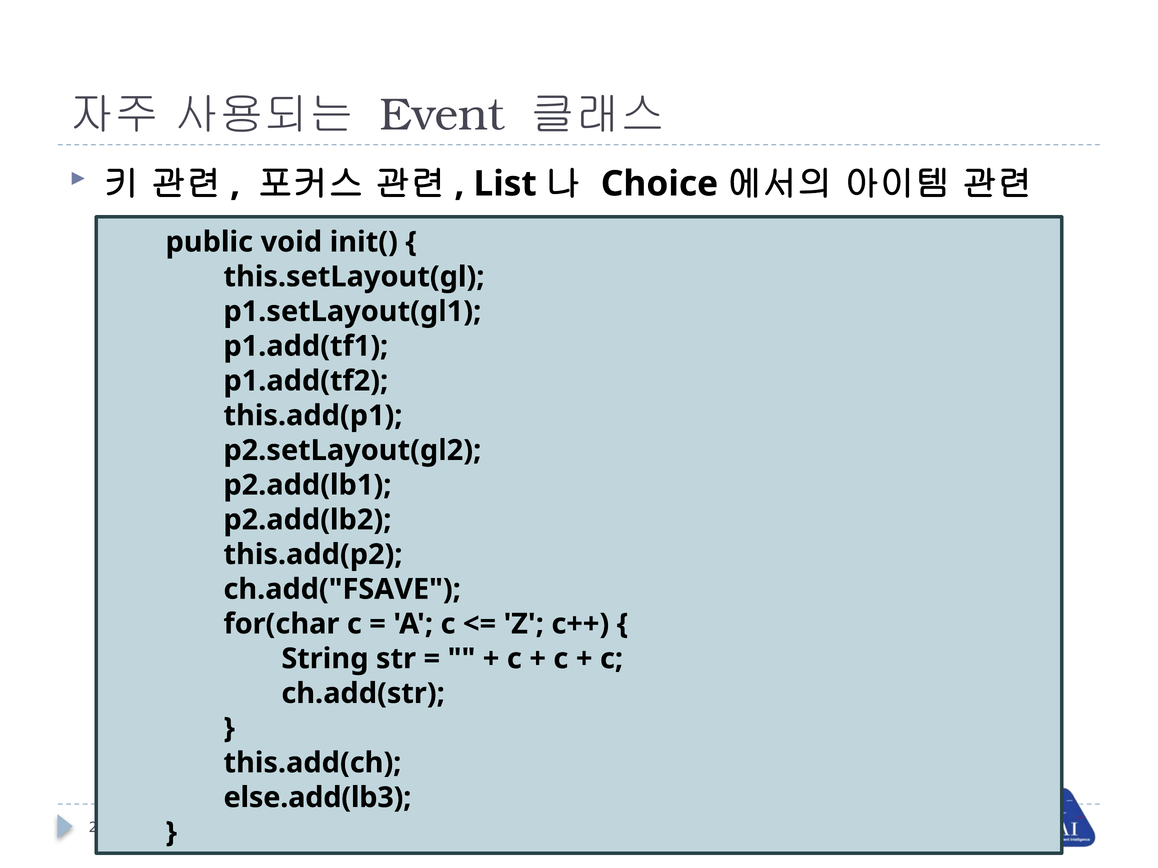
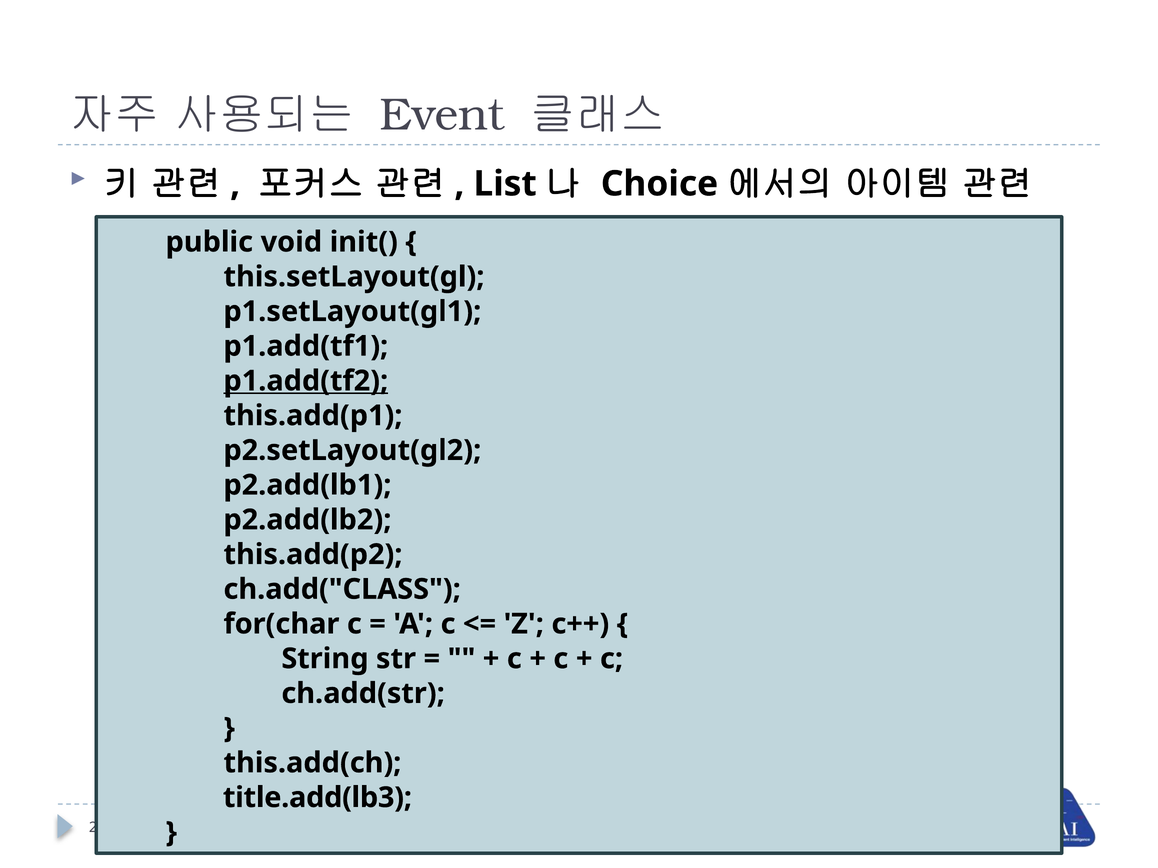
p1.add(tf2 underline: none -> present
ch.add("FSAVE: ch.add("FSAVE -> ch.add("CLASS
else.add(lb3: else.add(lb3 -> title.add(lb3
